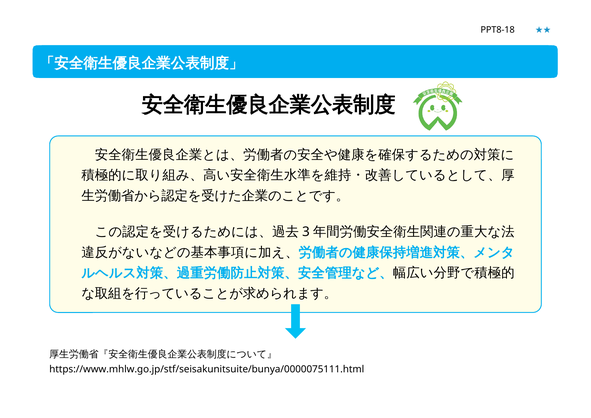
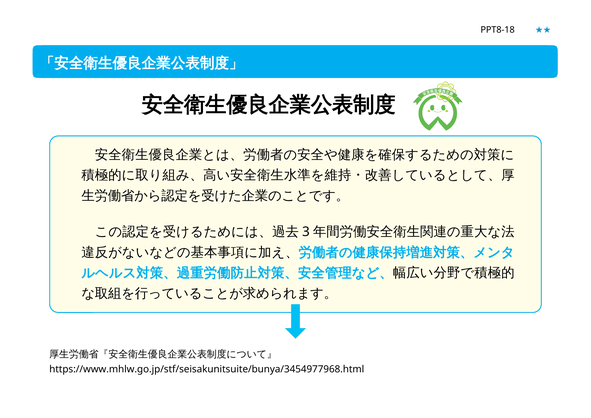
https://www.mhlw.go.jp/stf/seisakunitsuite/bunya/0000075111.html: https://www.mhlw.go.jp/stf/seisakunitsuite/bunya/0000075111.html -> https://www.mhlw.go.jp/stf/seisakunitsuite/bunya/3454977968.html
